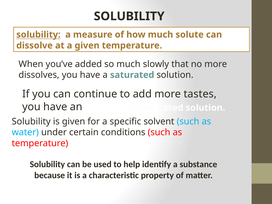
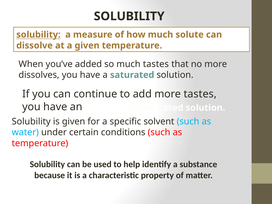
much slowly: slowly -> tastes
